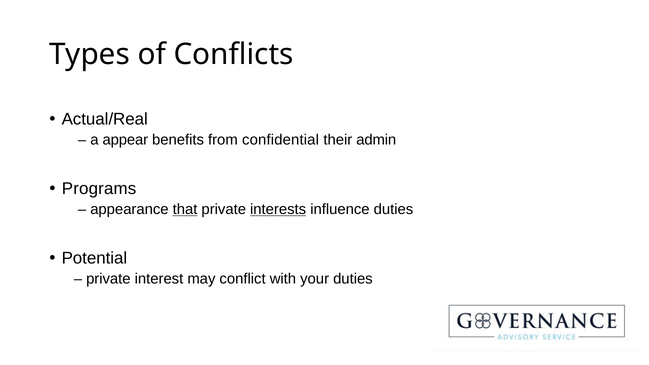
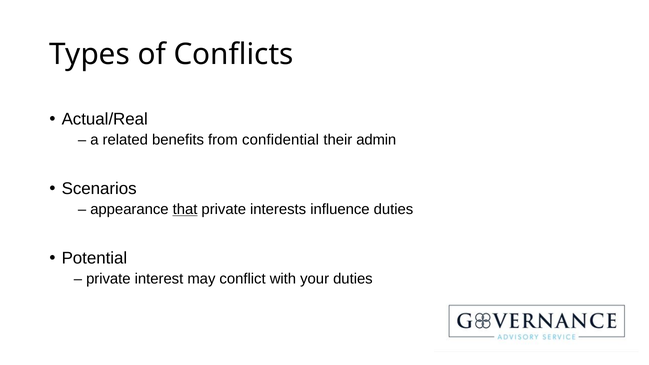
appear: appear -> related
Programs: Programs -> Scenarios
interests underline: present -> none
